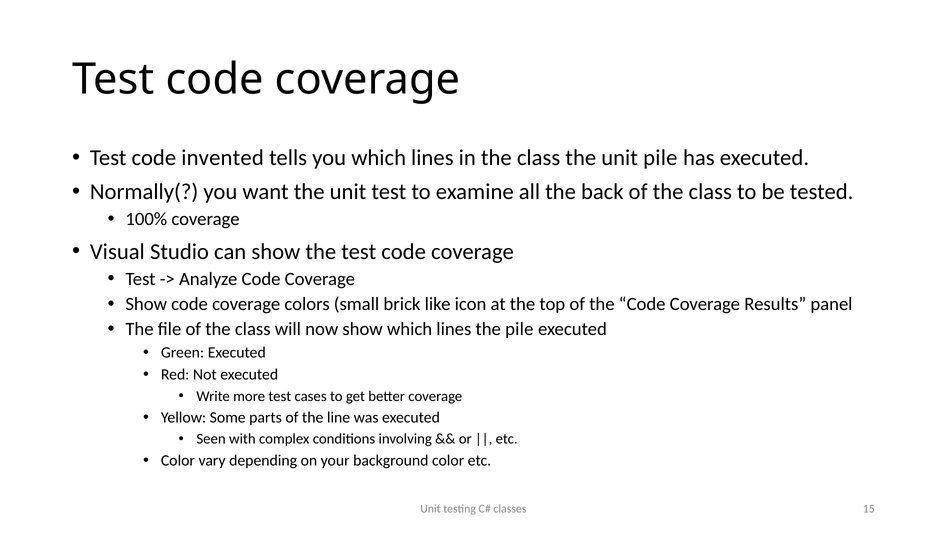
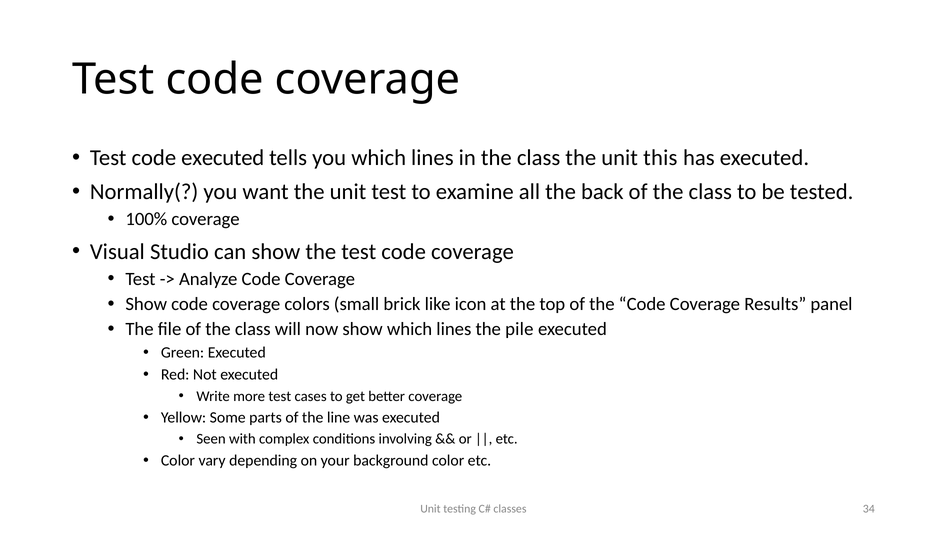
code invented: invented -> executed
unit pile: pile -> this
15: 15 -> 34
